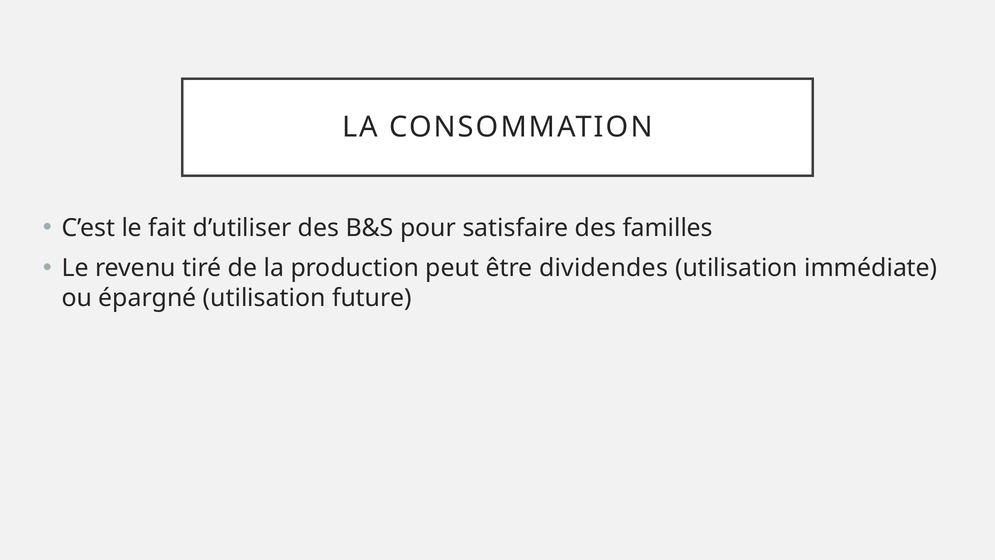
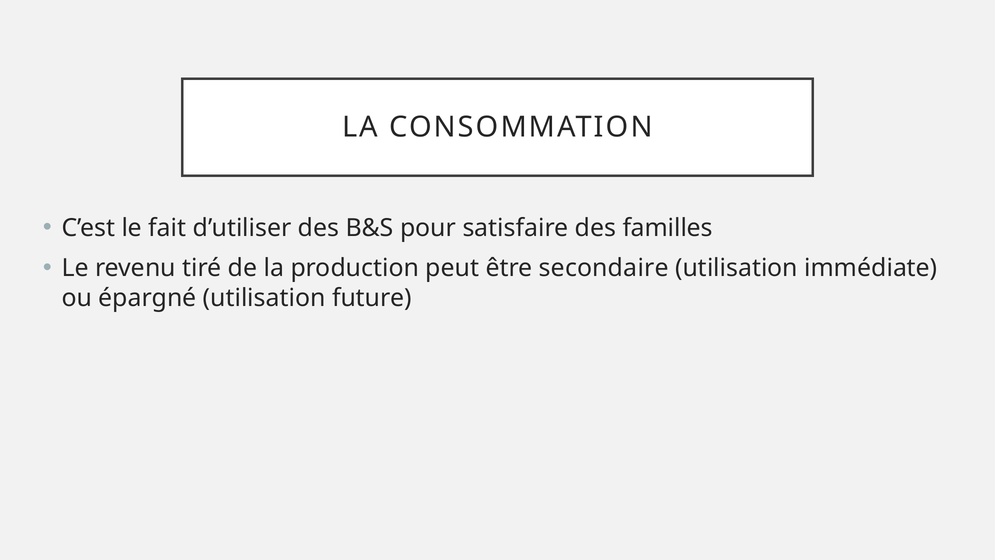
dividendes: dividendes -> secondaire
